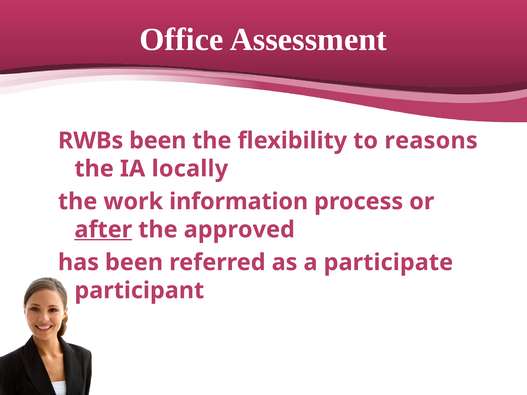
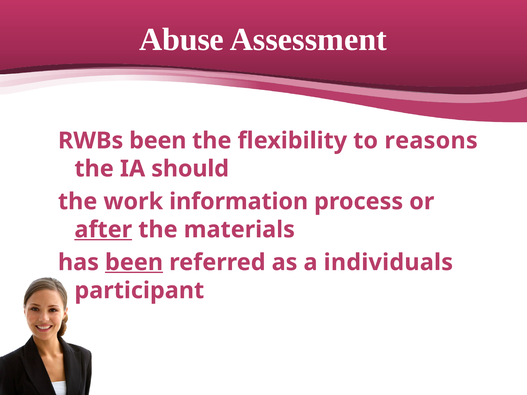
Office: Office -> Abuse
locally: locally -> should
approved: approved -> materials
been at (134, 263) underline: none -> present
participate: participate -> individuals
